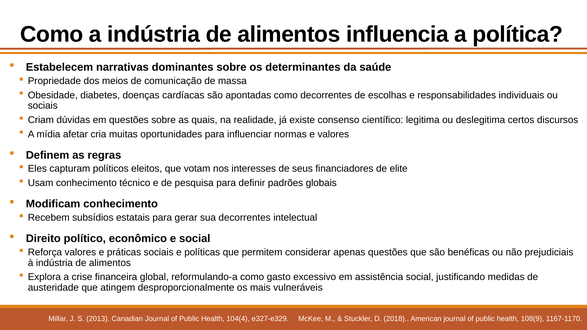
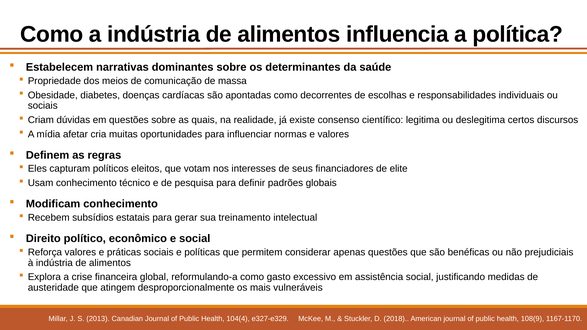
sua decorrentes: decorrentes -> treinamento
